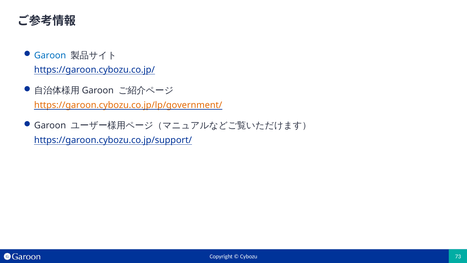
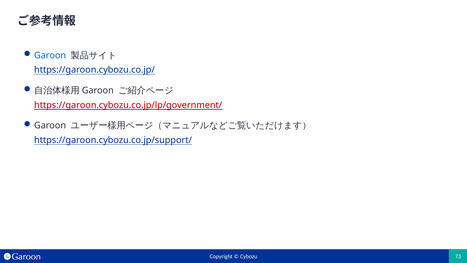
https://garoon.cybozu.co.jp/lp/government/ colour: orange -> red
